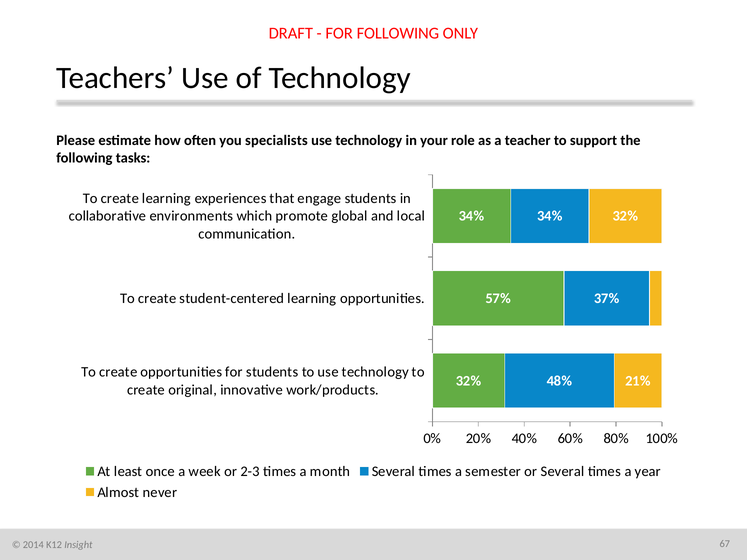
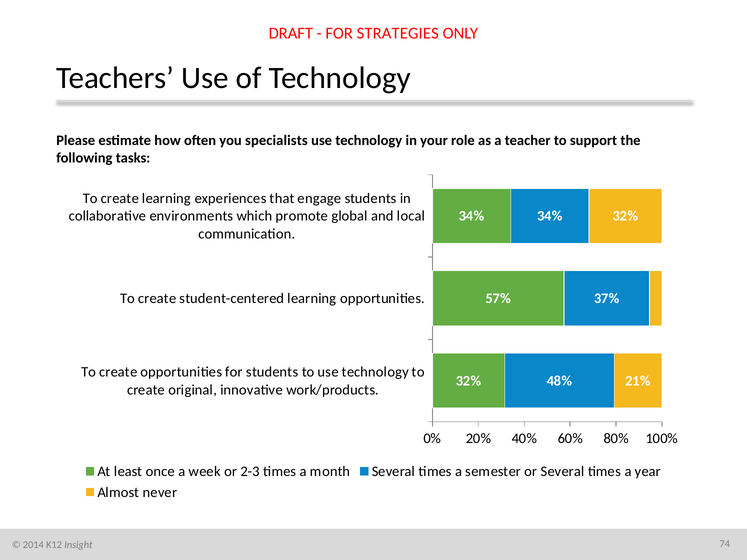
FOR FOLLOWING: FOLLOWING -> STRATEGIES
67: 67 -> 74
